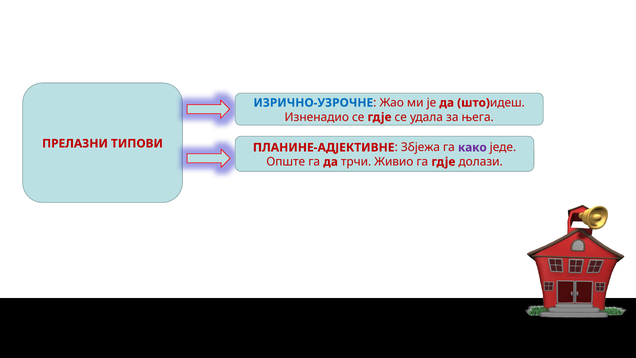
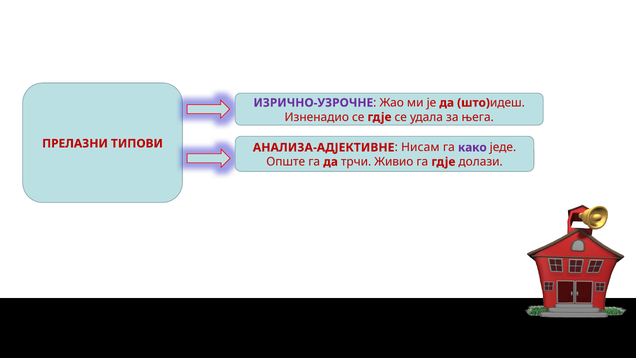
ИЗРИЧНО-УЗРОЧНЕ colour: blue -> purple
ПЛАНИНЕ-АДЈЕКТИВНЕ: ПЛАНИНЕ-АДЈЕКТИВНЕ -> АНАЛИЗА-АДЈЕКТИВНЕ
Збјежа: Збјежа -> Нисам
